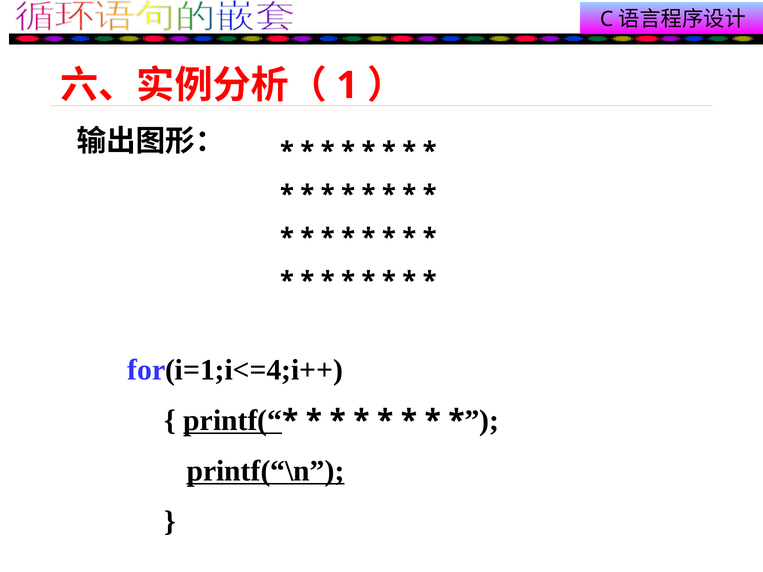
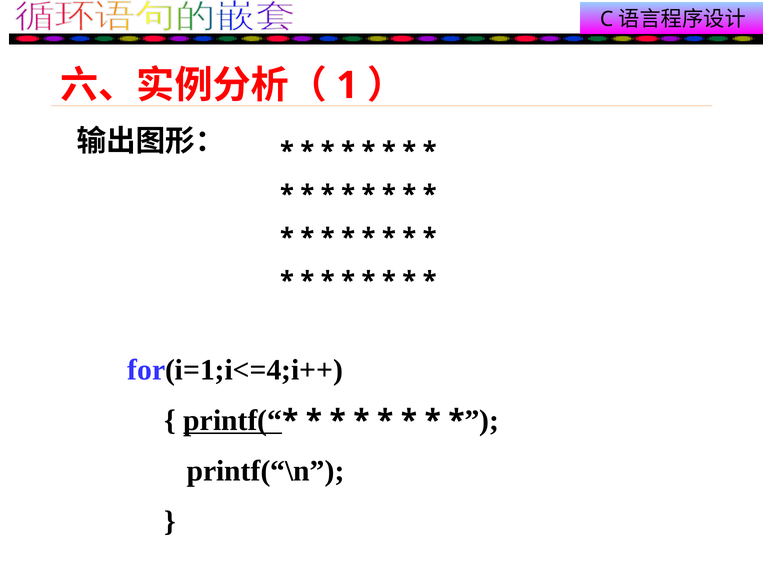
printf(“\n underline: present -> none
